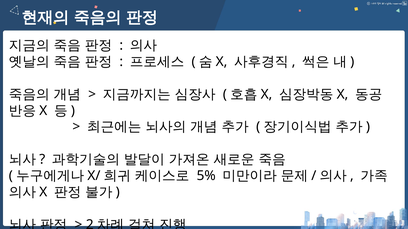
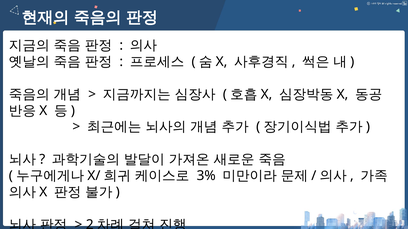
5%: 5% -> 3%
